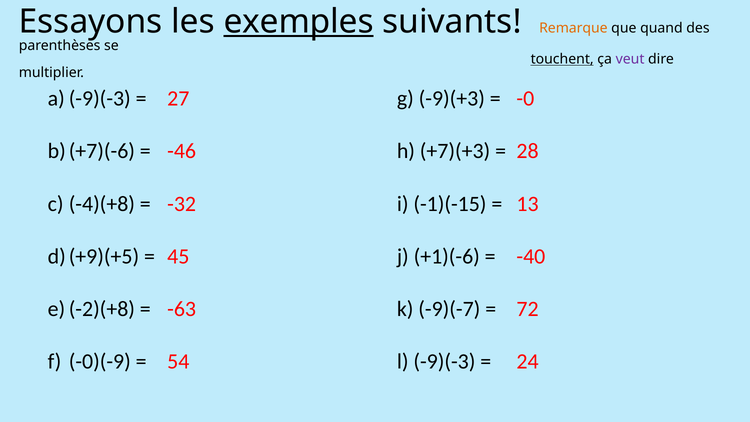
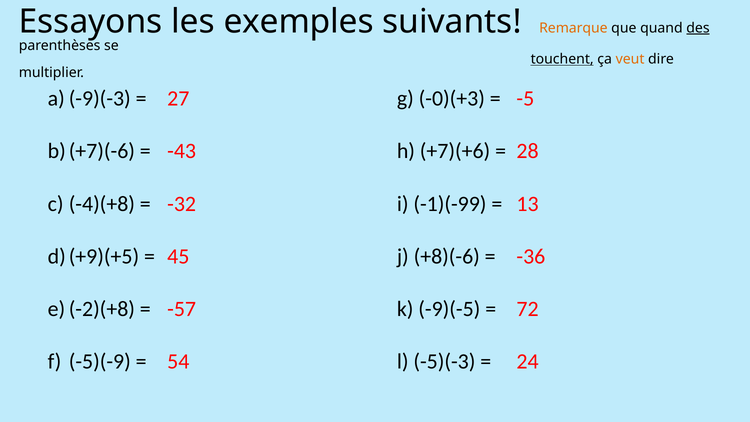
exemples underline: present -> none
des underline: none -> present
veut colour: purple -> orange
-9)(+3: -9)(+3 -> -0)(+3
-0: -0 -> -5
-46: -46 -> -43
+7)(+3: +7)(+3 -> +7)(+6
-1)(-15: -1)(-15 -> -1)(-99
+1)(-6: +1)(-6 -> +8)(-6
-40: -40 -> -36
-63: -63 -> -57
-9)(-7: -9)(-7 -> -9)(-5
-0)(-9: -0)(-9 -> -5)(-9
-9)(-3: -9)(-3 -> -5)(-3
